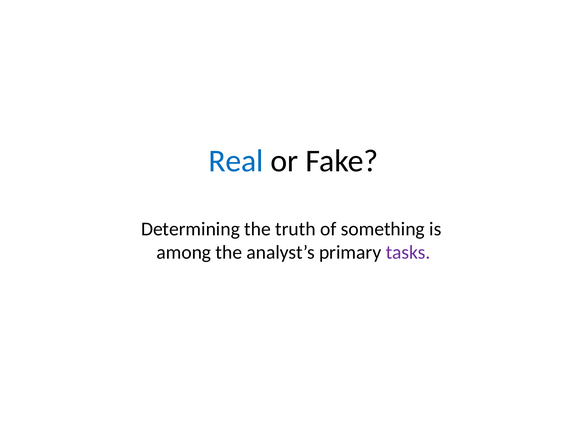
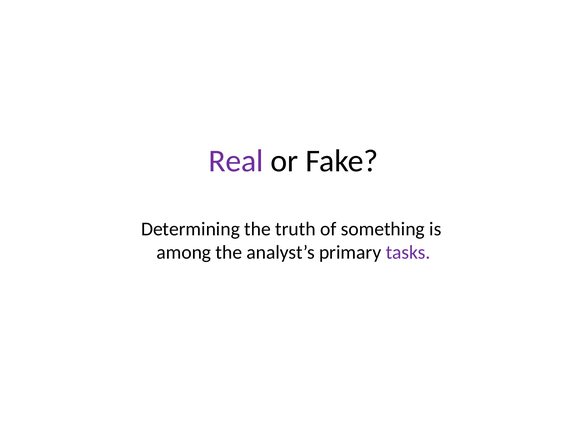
Real colour: blue -> purple
